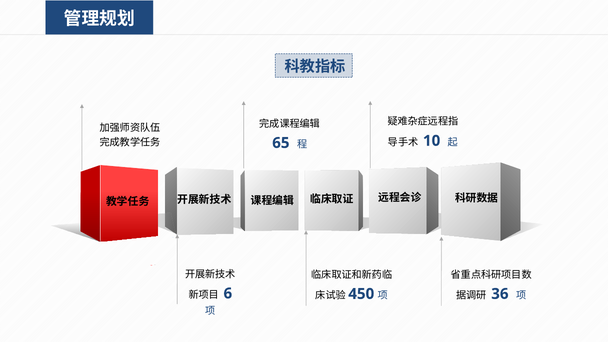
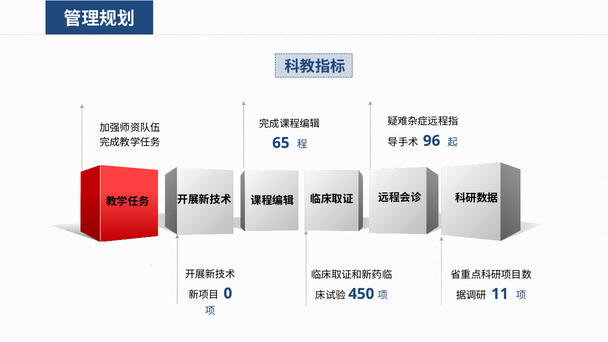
10: 10 -> 96
6: 6 -> 0
36: 36 -> 11
